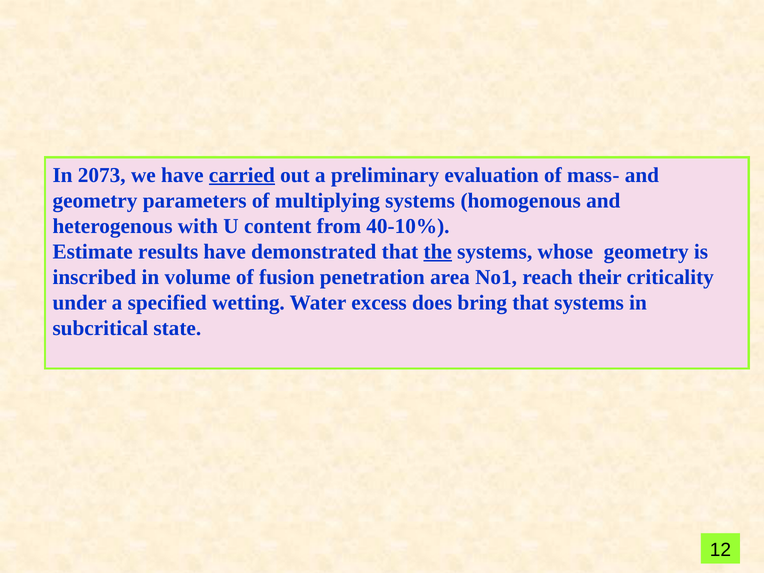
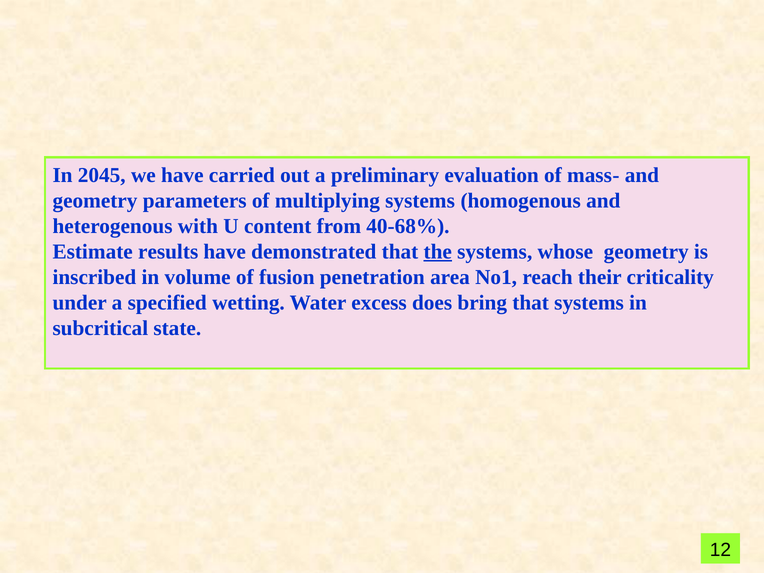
2073: 2073 -> 2045
carried underline: present -> none
40-10%: 40-10% -> 40-68%
